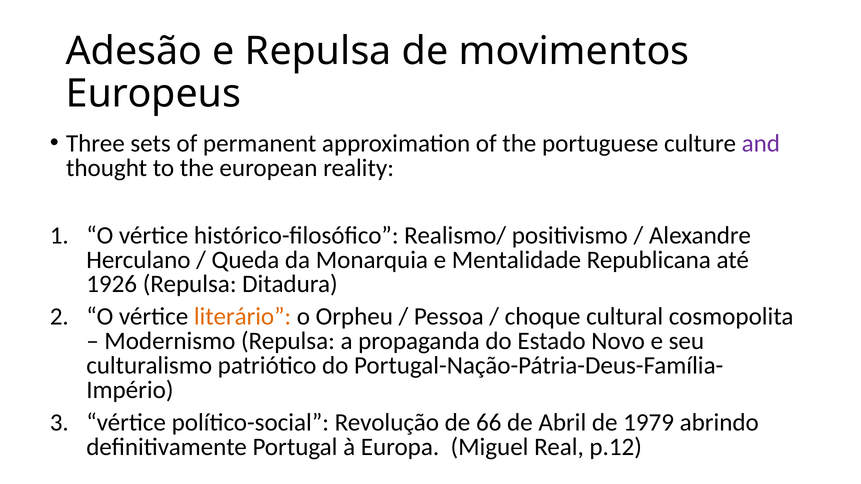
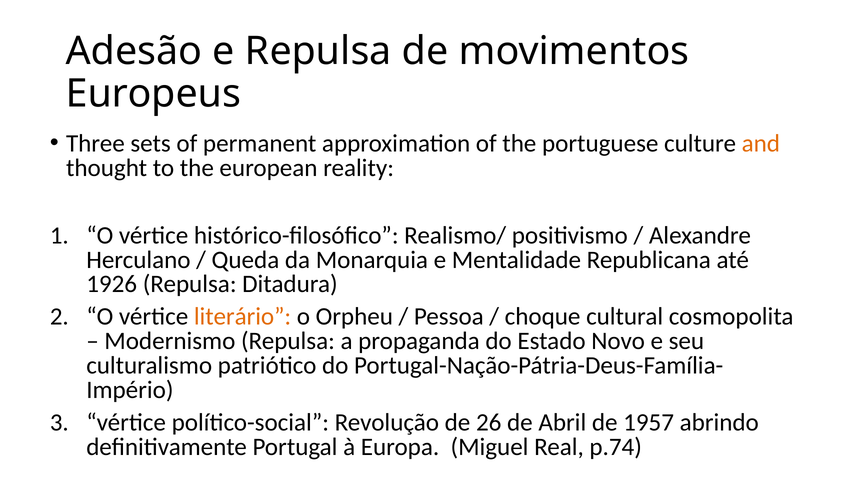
and colour: purple -> orange
66: 66 -> 26
1979: 1979 -> 1957
p.12: p.12 -> p.74
